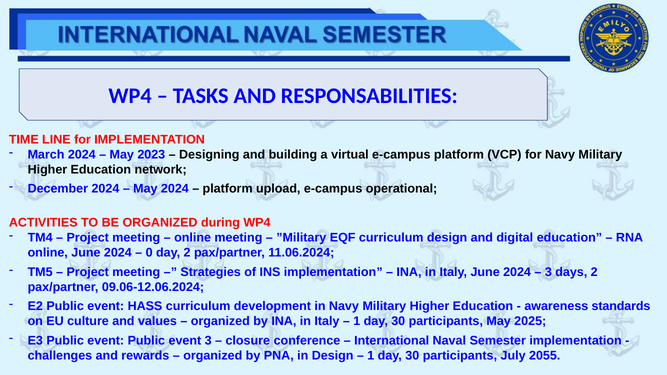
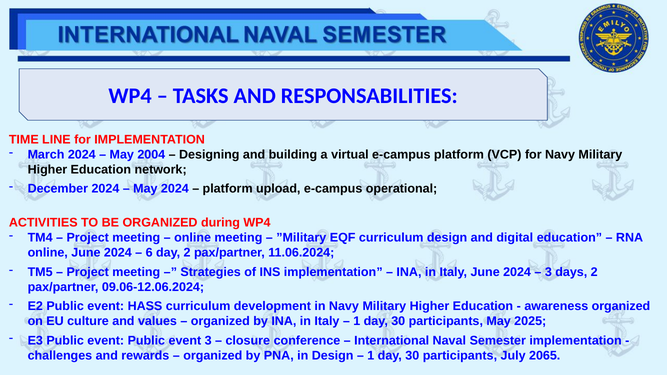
2023: 2023 -> 2004
0: 0 -> 6
awareness standards: standards -> organized
2055: 2055 -> 2065
